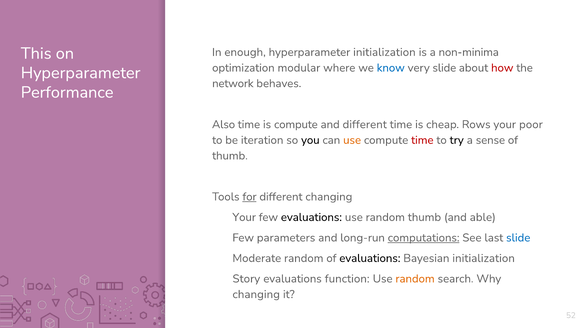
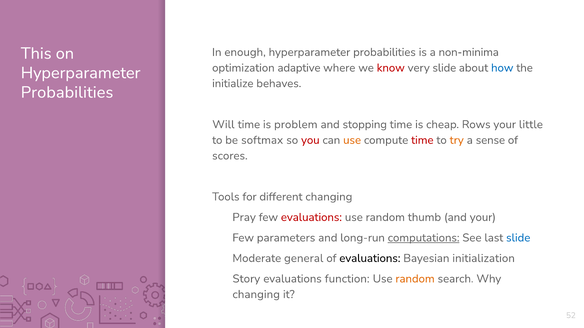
initialization at (384, 52): initialization -> probabilities
modular: modular -> adaptive
know colour: blue -> red
how colour: red -> blue
network: network -> initialize
Performance at (67, 92): Performance -> Probabilities
Also: Also -> Will
is compute: compute -> problem
and different: different -> stopping
poor: poor -> little
iteration: iteration -> softmax
you colour: black -> red
try colour: black -> orange
thumb at (230, 156): thumb -> scores
for underline: present -> none
Your at (244, 218): Your -> Pray
evaluations at (311, 218) colour: black -> red
and able: able -> your
Moderate random: random -> general
